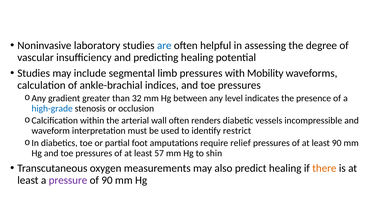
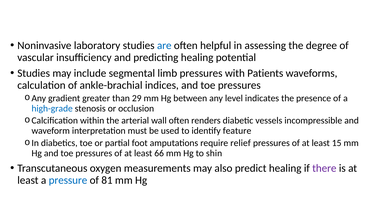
Mobility: Mobility -> Patients
32: 32 -> 29
restrict: restrict -> feature
least 90: 90 -> 15
57: 57 -> 66
there colour: orange -> purple
pressure colour: purple -> blue
of 90: 90 -> 81
